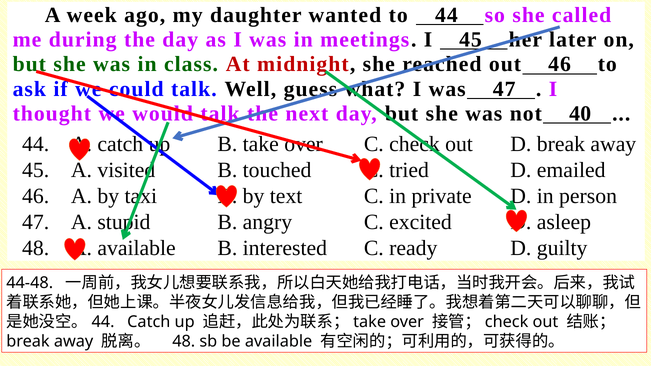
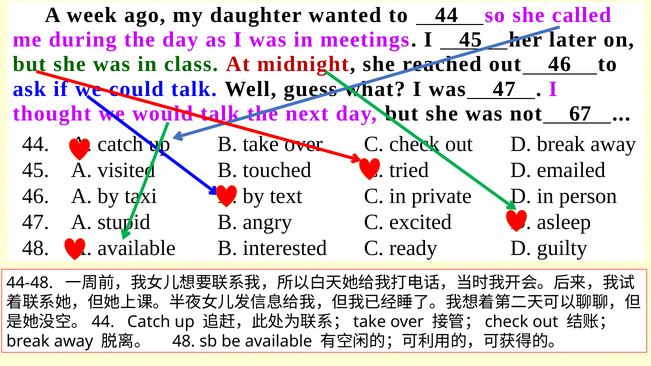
40: 40 -> 67
